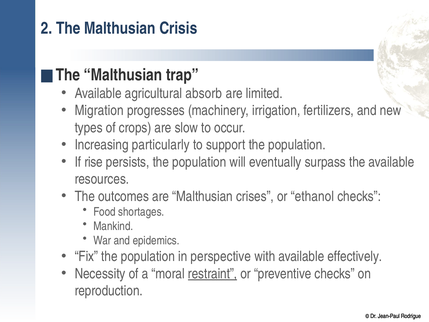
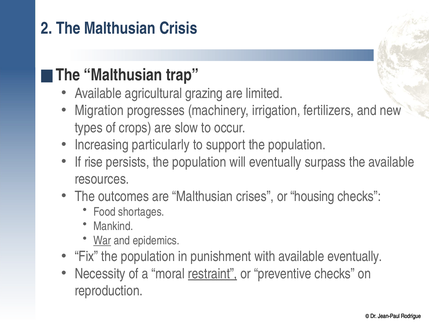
absorb: absorb -> grazing
ethanol: ethanol -> housing
War underline: none -> present
perspective: perspective -> punishment
available effectively: effectively -> eventually
